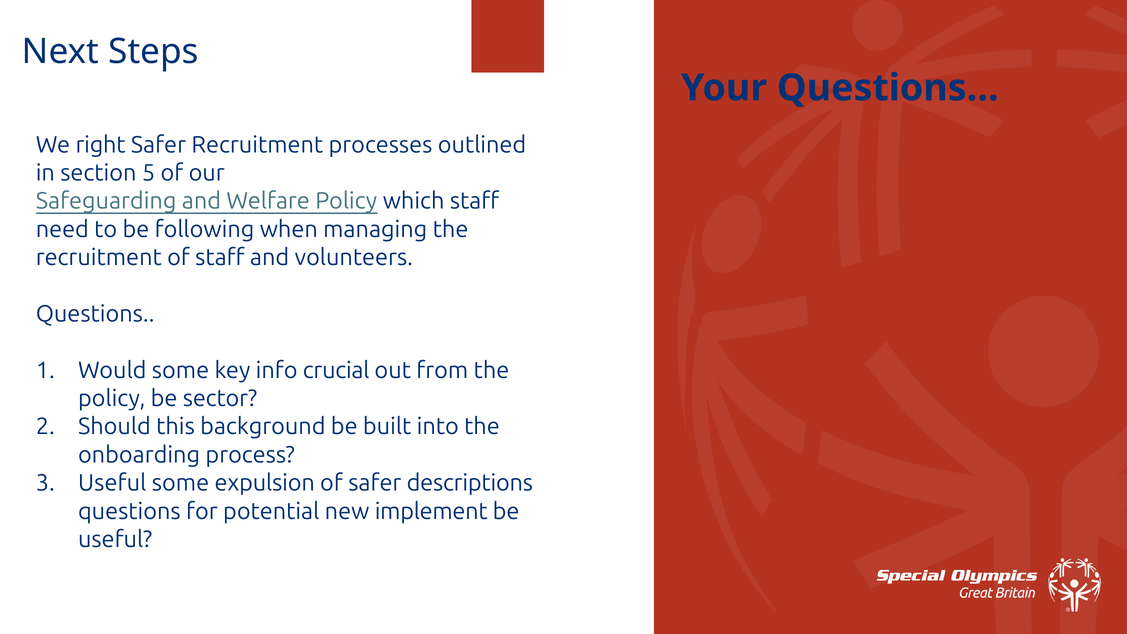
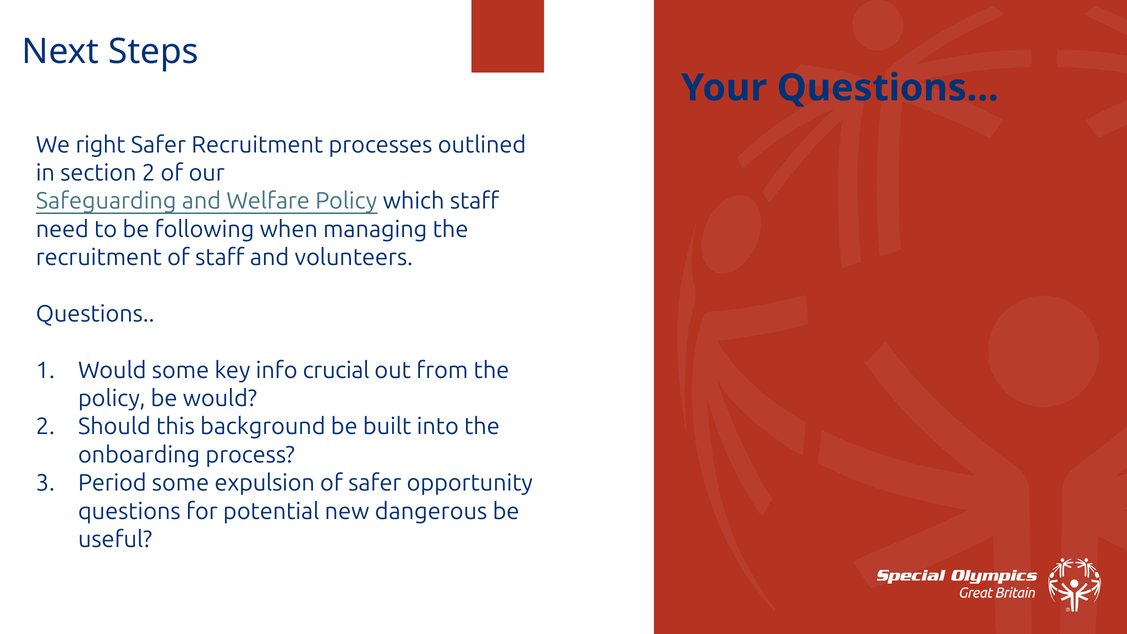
section 5: 5 -> 2
be sector: sector -> would
Useful at (112, 483): Useful -> Period
descriptions: descriptions -> opportunity
implement: implement -> dangerous
